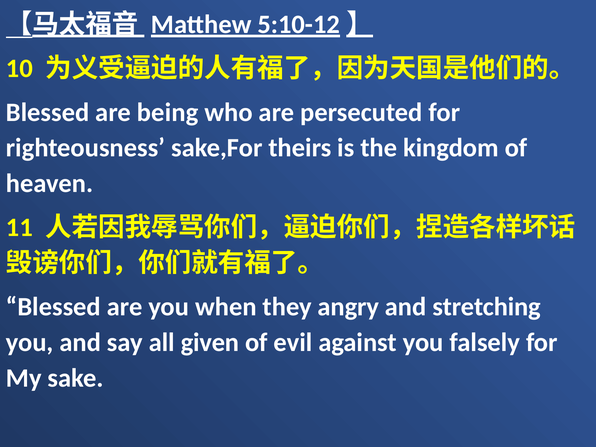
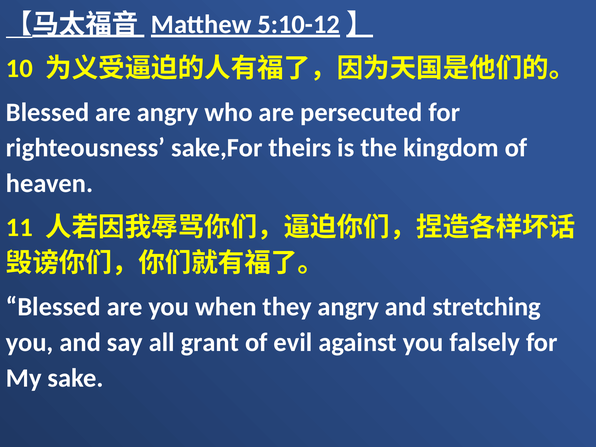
are being: being -> angry
given: given -> grant
